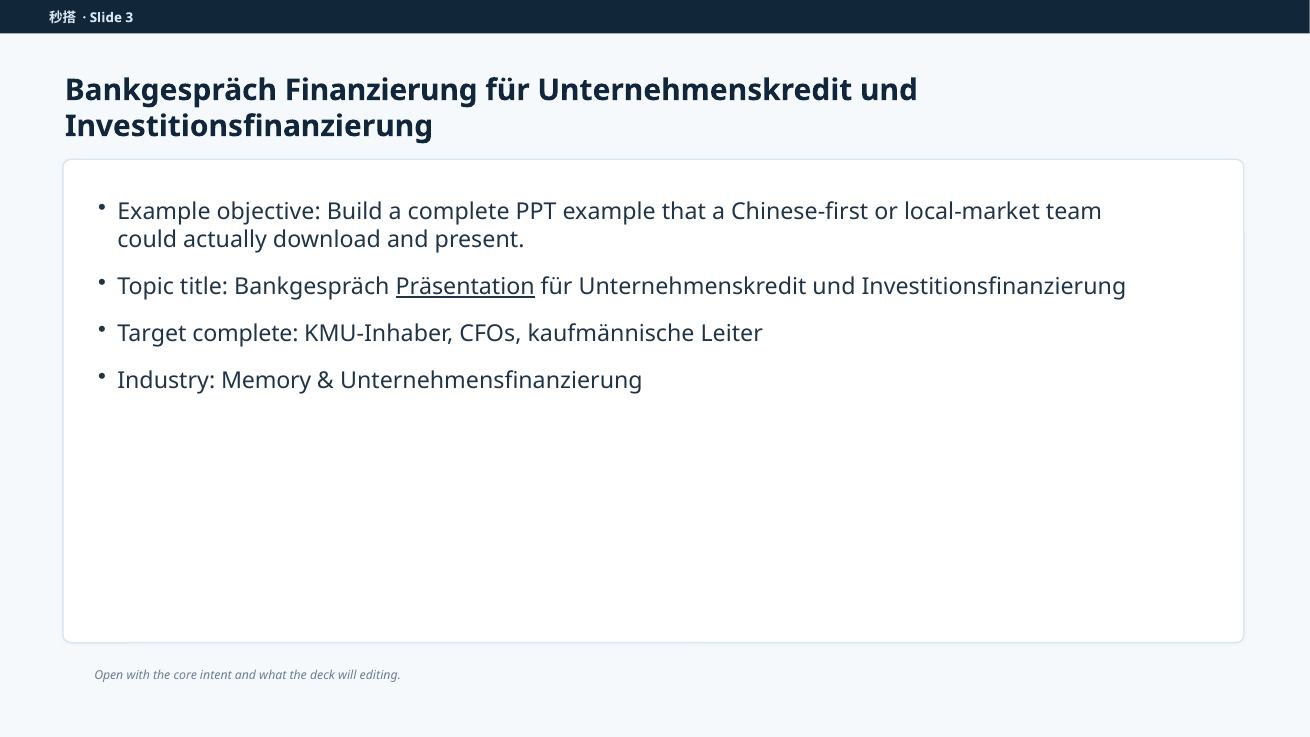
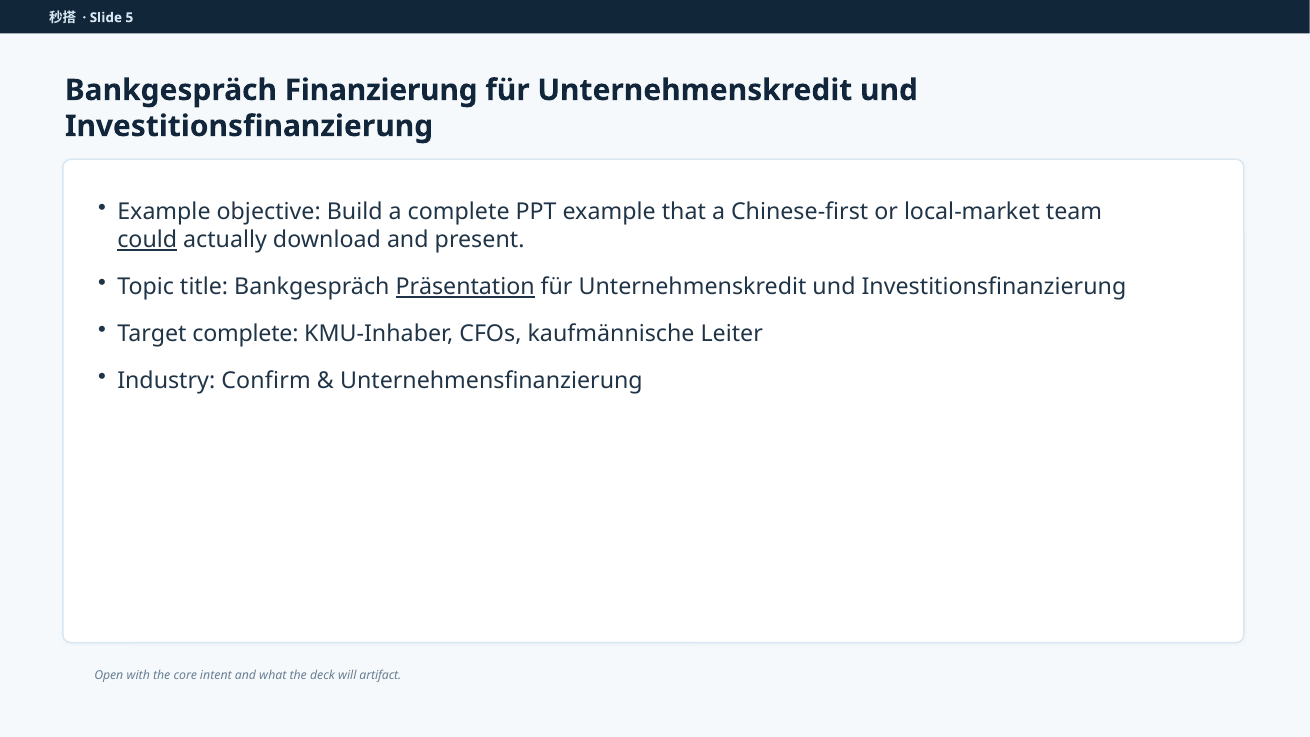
3: 3 -> 5
could underline: none -> present
Memory: Memory -> Confirm
editing: editing -> artifact
